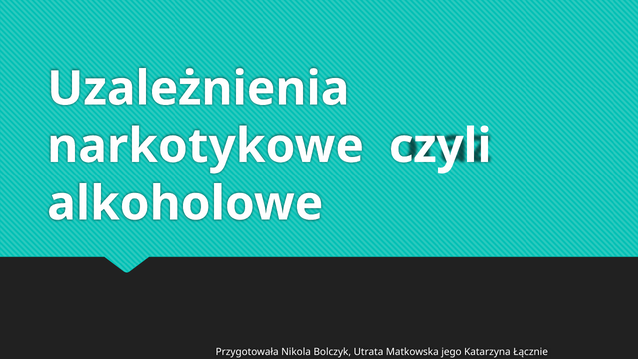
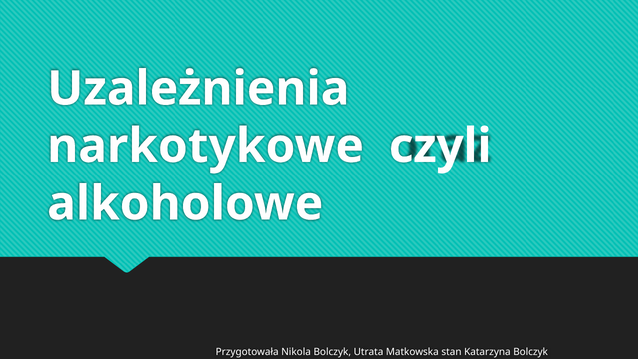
jego: jego -> stan
Katarzyna Łącznie: Łącznie -> Bolczyk
